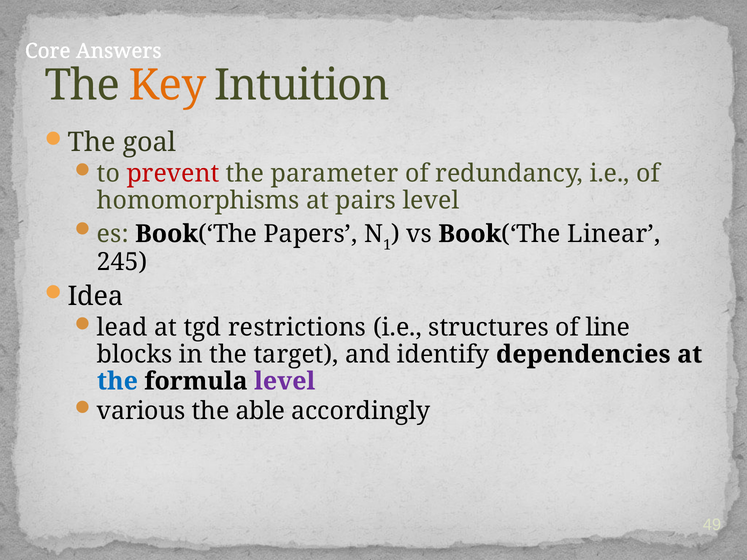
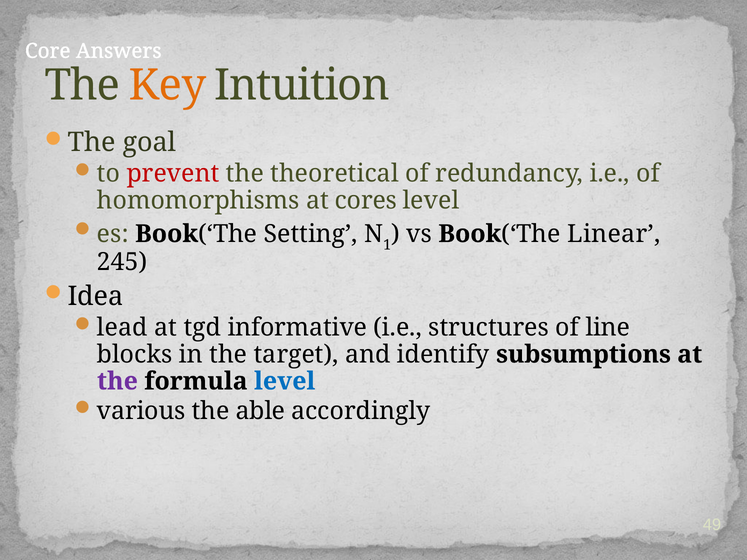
parameter: parameter -> theoretical
pairs: pairs -> cores
Papers: Papers -> Setting
restrictions: restrictions -> informative
dependencies: dependencies -> subsumptions
the at (117, 381) colour: blue -> purple
level at (285, 381) colour: purple -> blue
